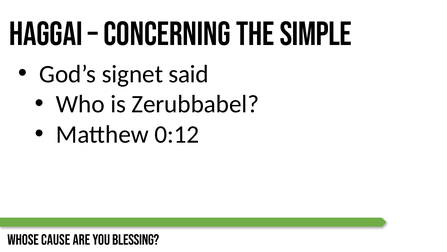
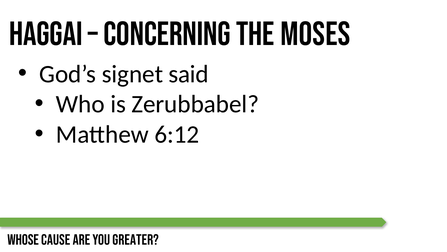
Simple: Simple -> Moses
0:12: 0:12 -> 6:12
blessing: blessing -> greater
